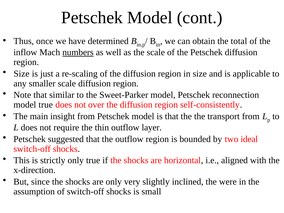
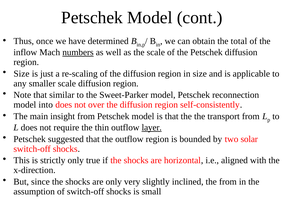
model true: true -> into
layer underline: none -> present
ideal: ideal -> solar
the were: were -> from
